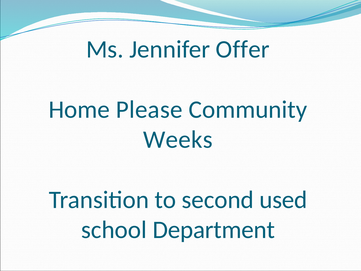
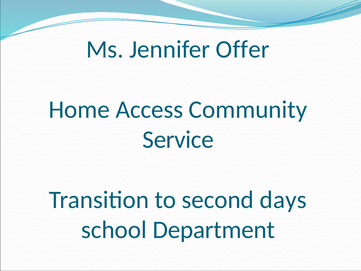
Please: Please -> Access
Weeks: Weeks -> Service
used: used -> days
